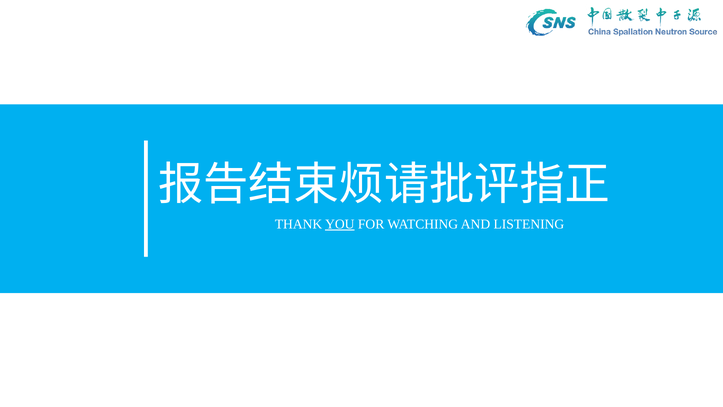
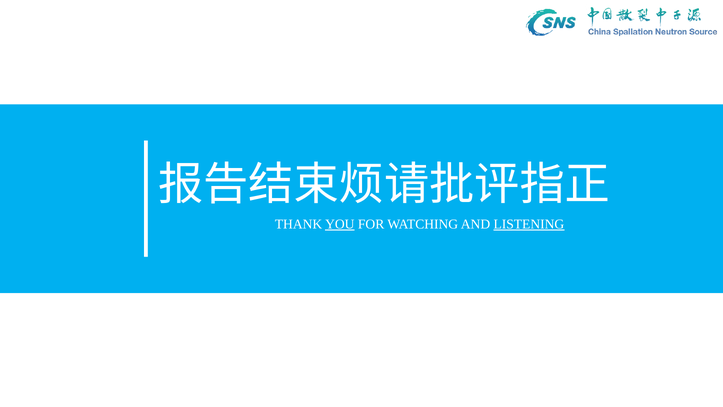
LISTENING underline: none -> present
